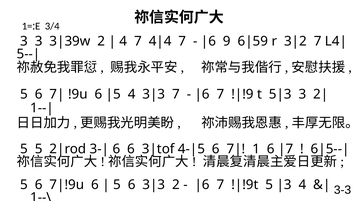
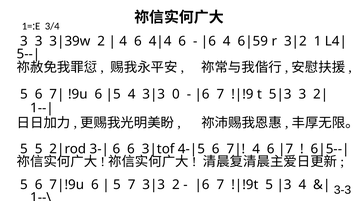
7 at (138, 41): 7 -> 6
7 at (182, 41): 7 -> 6
9 at (227, 41): 9 -> 4
7 at (318, 41): 7 -> 1
7 at (176, 94): 7 -> 0
1 at (256, 149): 1 -> 4
6 at (132, 185): 6 -> 7
